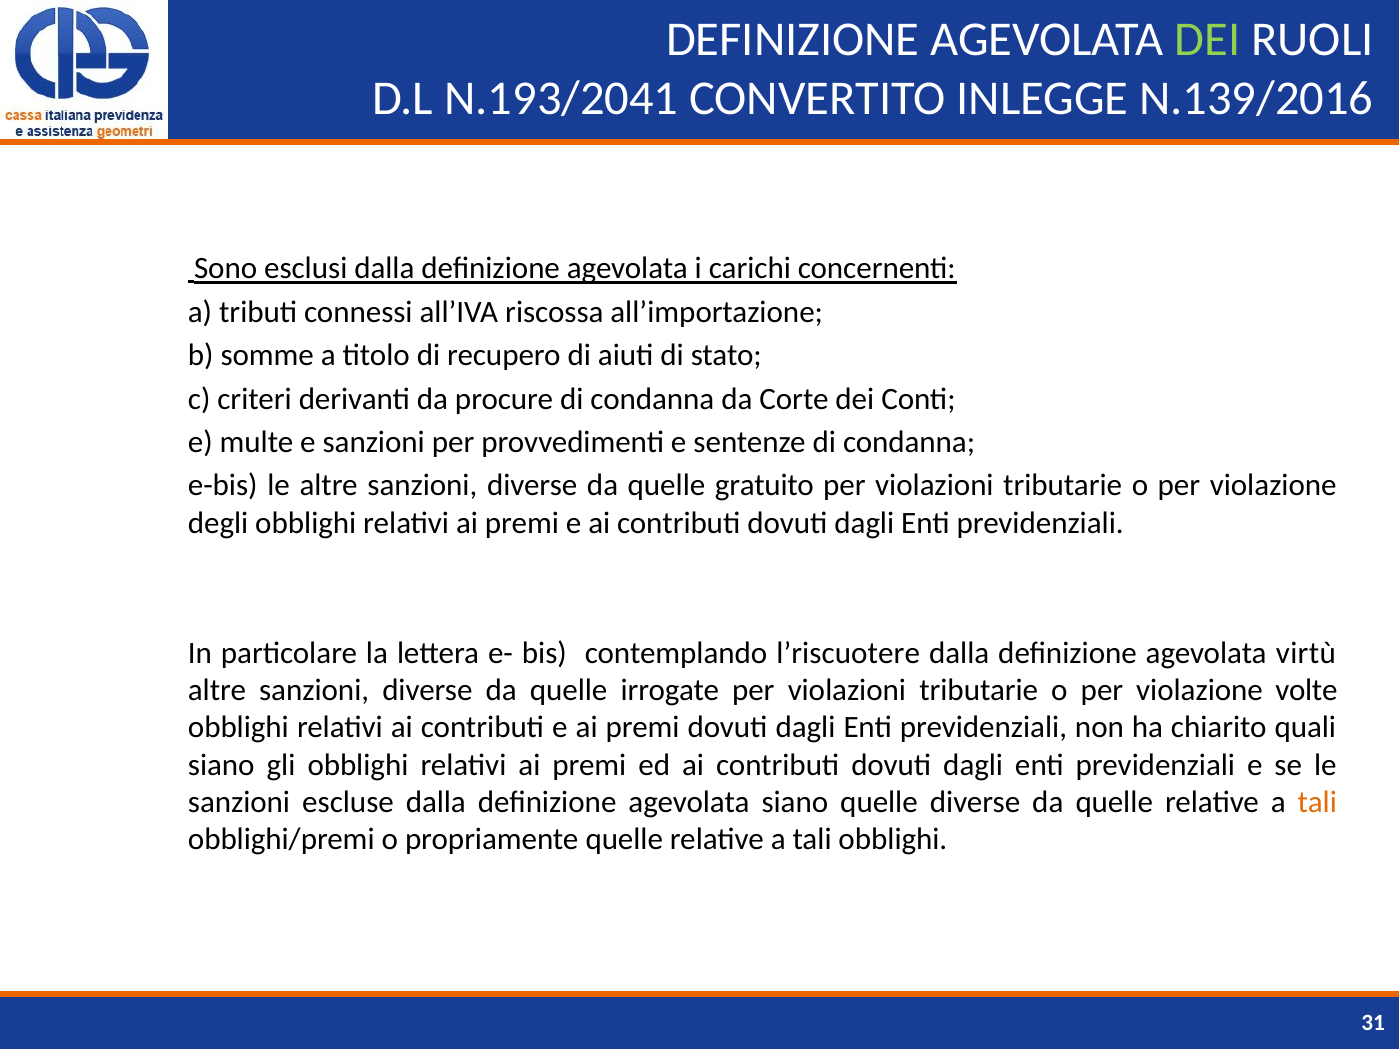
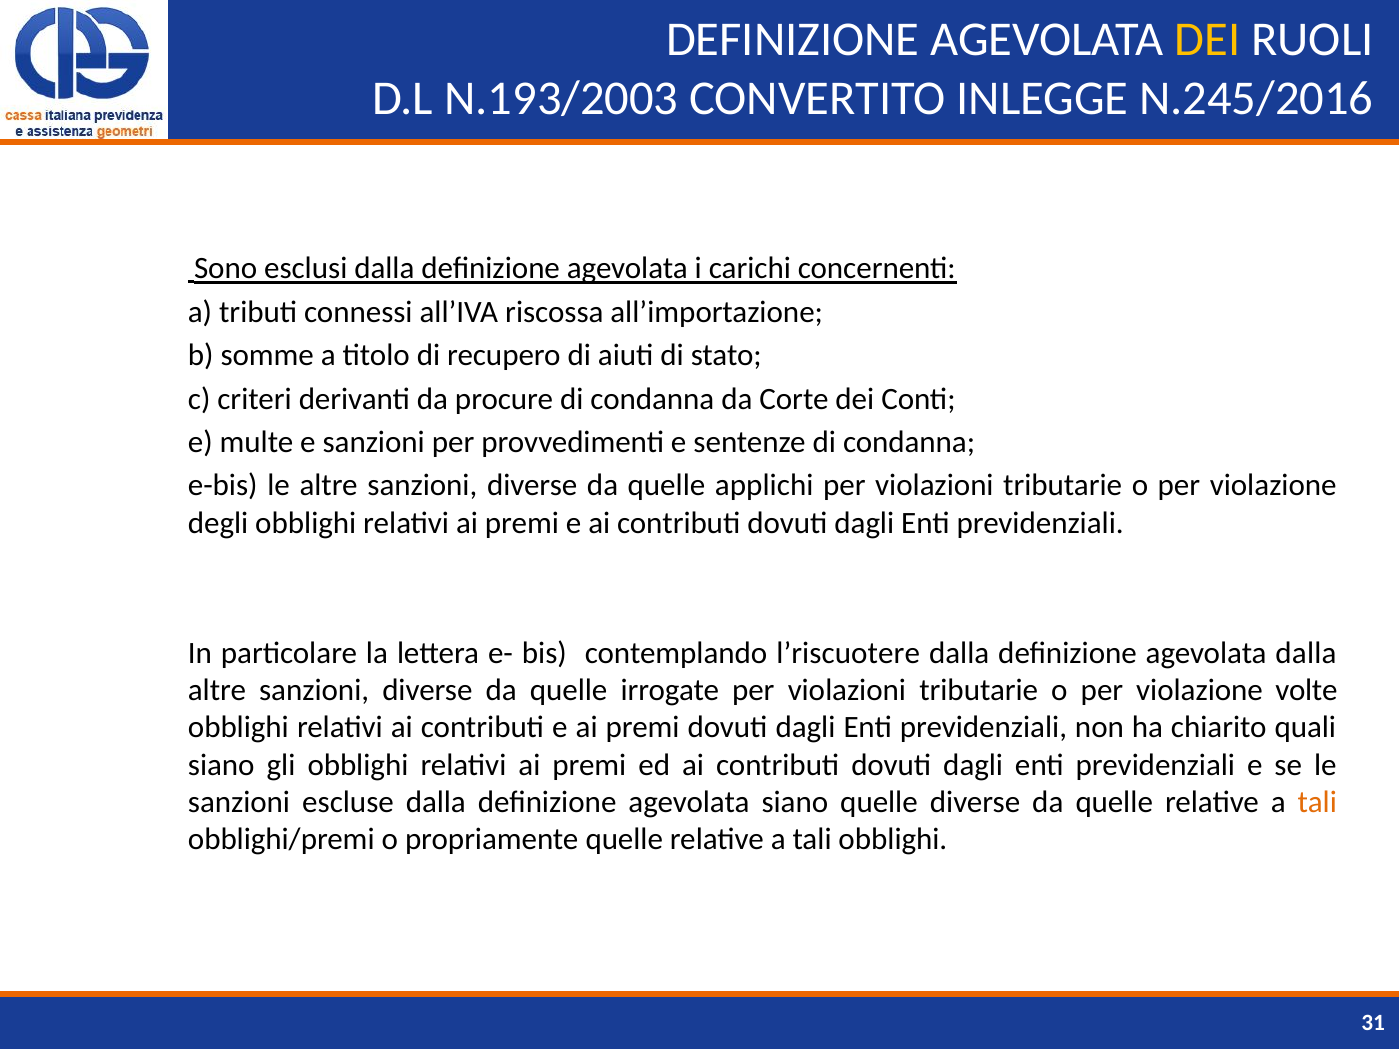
DEI at (1208, 40) colour: light green -> yellow
N.193/2041: N.193/2041 -> N.193/2003
N.139/2016: N.139/2016 -> N.245/2016
gratuito: gratuito -> applichi
agevolata virtù: virtù -> dalla
